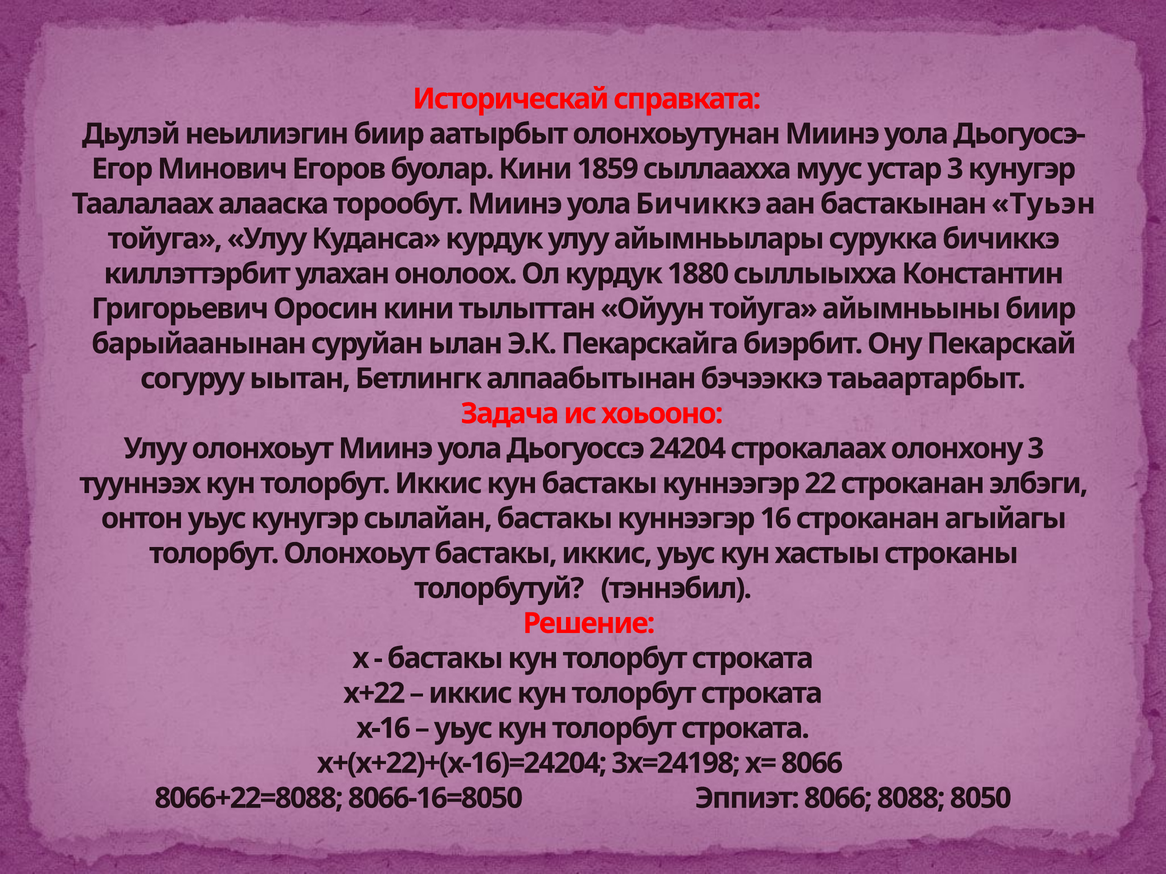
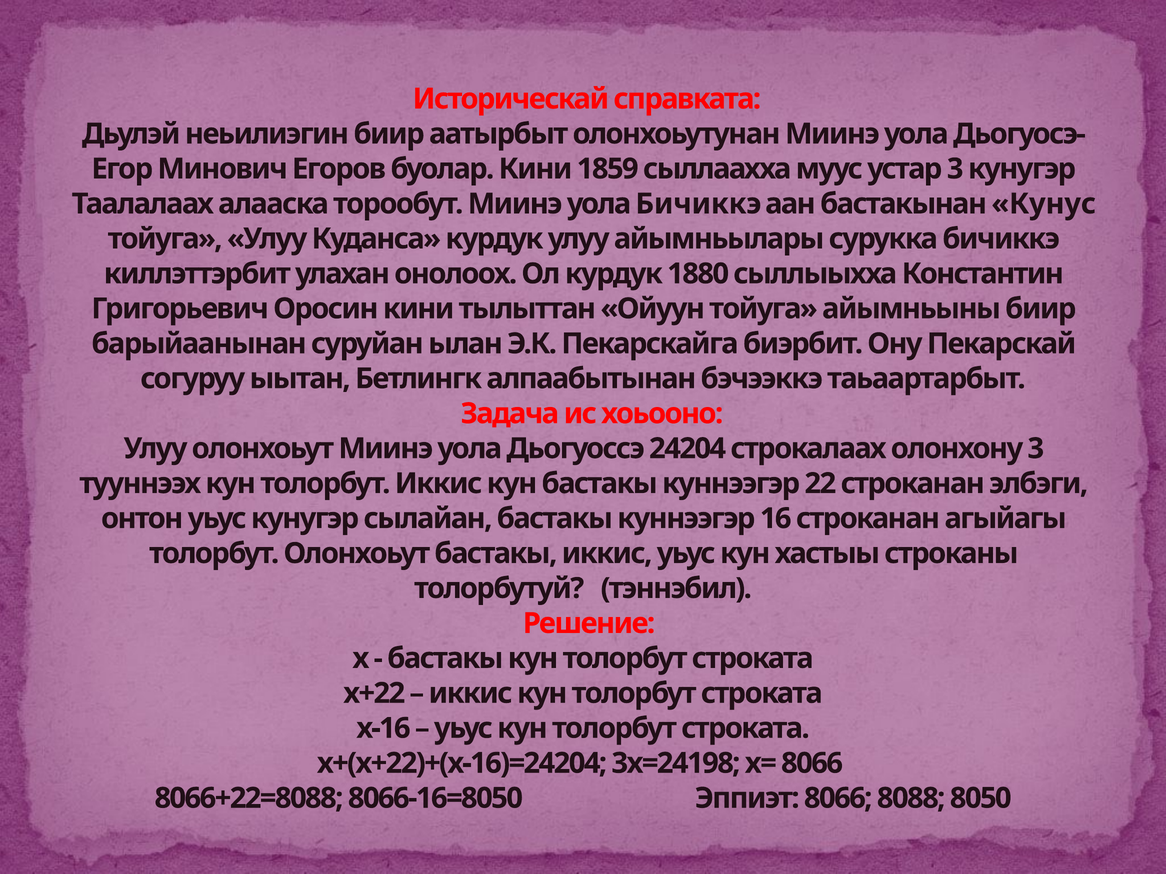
Туьэн: Туьэн -> Кунус
